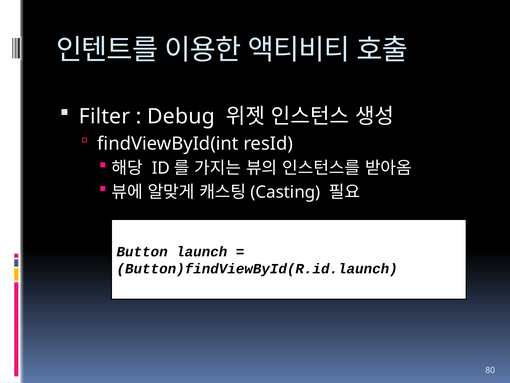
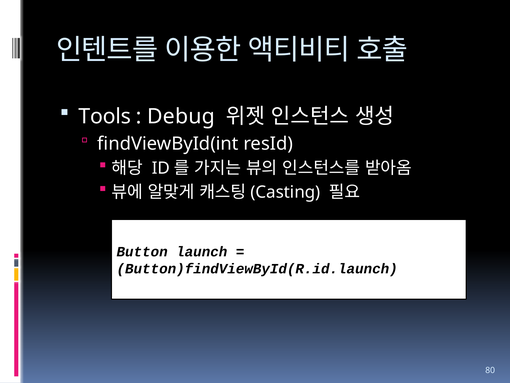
Filter: Filter -> Tools
